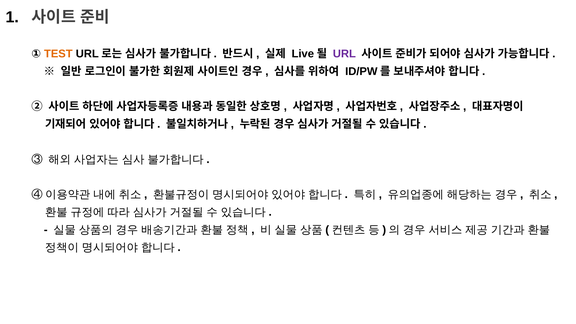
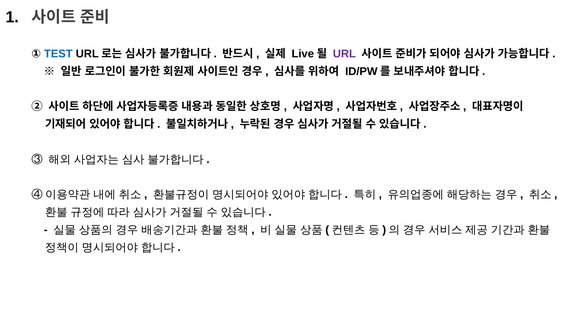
TEST colour: orange -> blue
